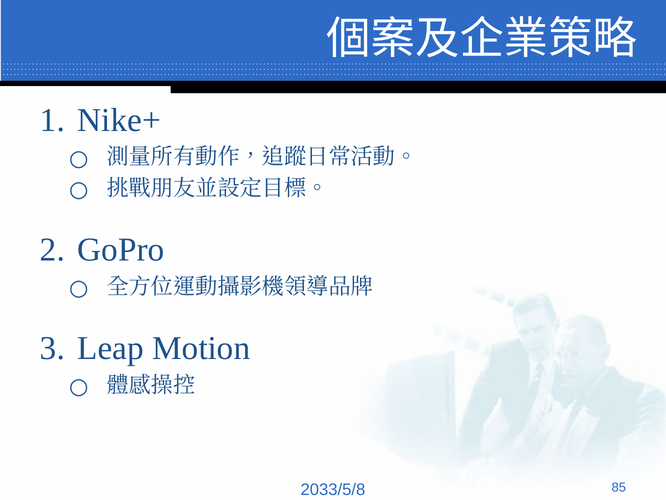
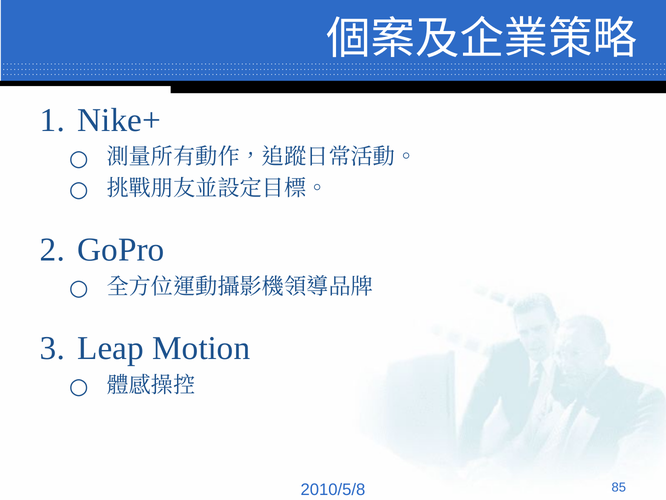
2033/5/8: 2033/5/8 -> 2010/5/8
